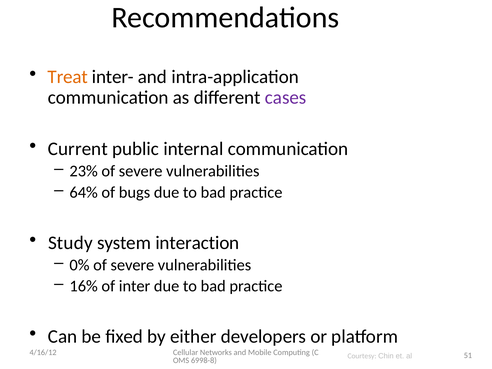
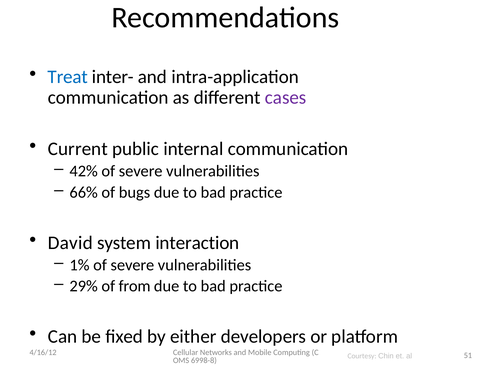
Treat colour: orange -> blue
23%: 23% -> 42%
64%: 64% -> 66%
Study: Study -> David
0%: 0% -> 1%
16%: 16% -> 29%
inter: inter -> from
